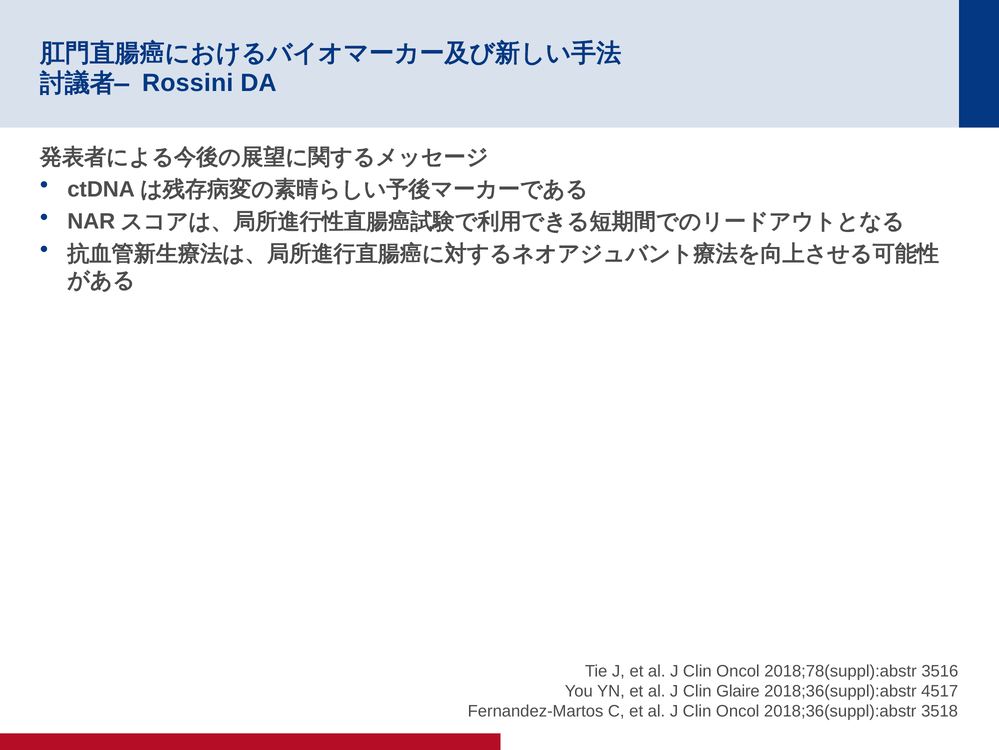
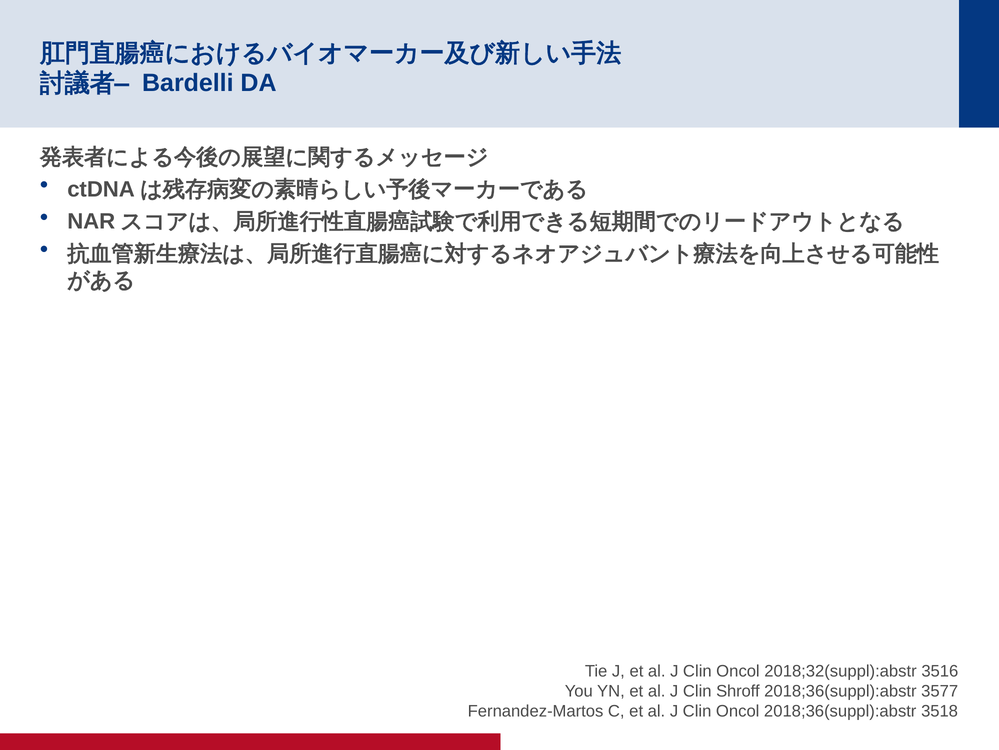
Rossini: Rossini -> Bardelli
2018;78(suppl):abstr: 2018;78(suppl):abstr -> 2018;32(suppl):abstr
Glaire: Glaire -> Shroff
4517: 4517 -> 3577
